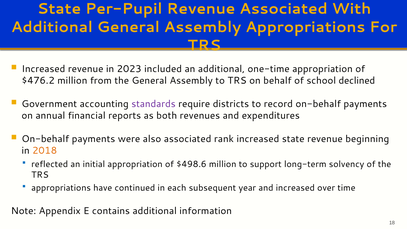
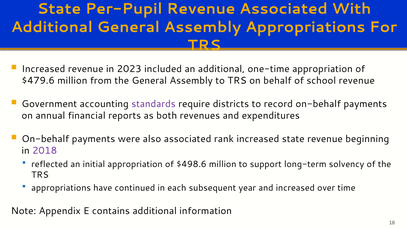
$476.2: $476.2 -> $479.6
school declined: declined -> revenue
2018 colour: orange -> purple
